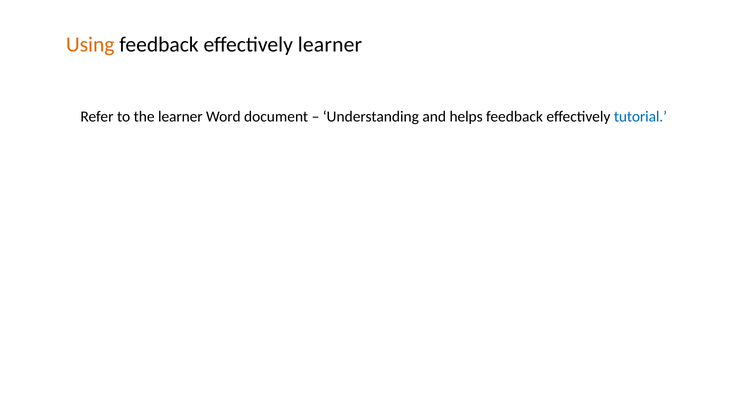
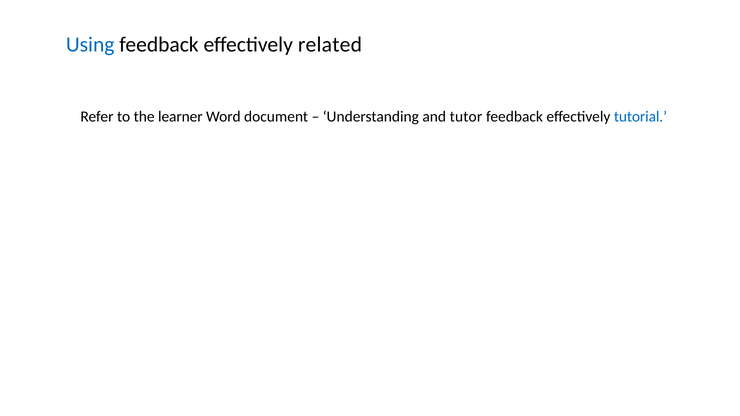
Using colour: orange -> blue
effectively learner: learner -> related
helps: helps -> tutor
